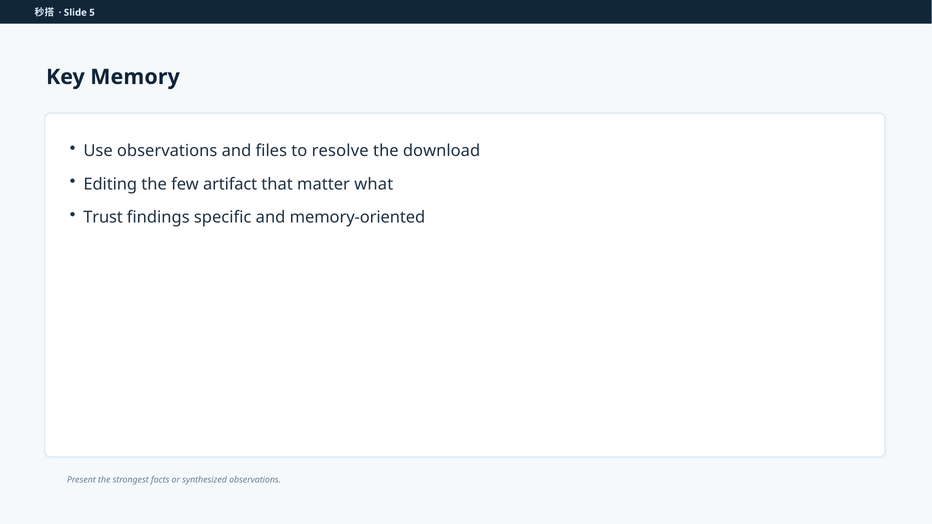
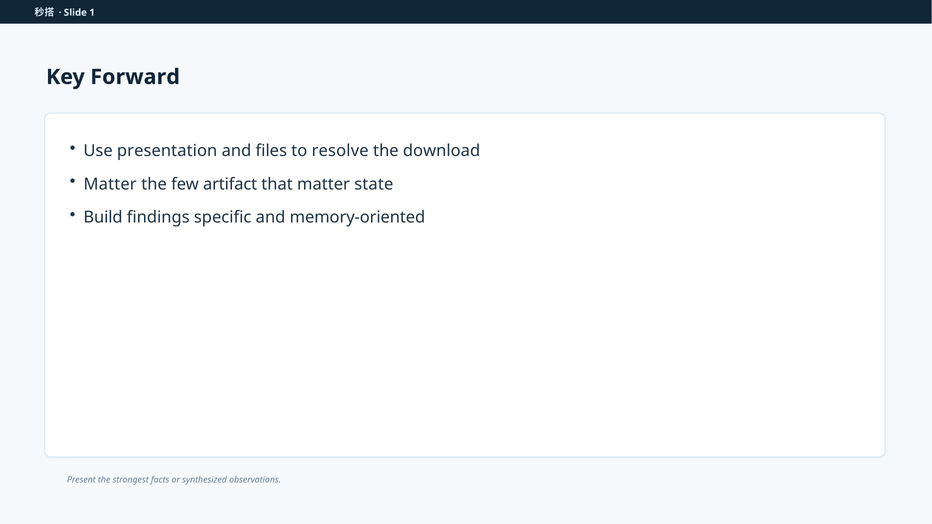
5: 5 -> 1
Memory: Memory -> Forward
Use observations: observations -> presentation
Editing at (110, 184): Editing -> Matter
what: what -> state
Trust: Trust -> Build
